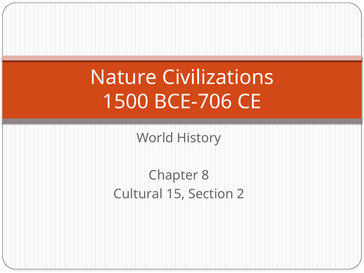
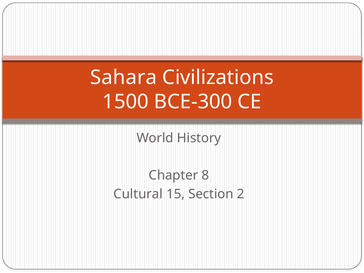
Nature: Nature -> Sahara
BCE-706: BCE-706 -> BCE-300
